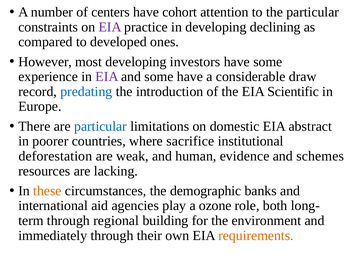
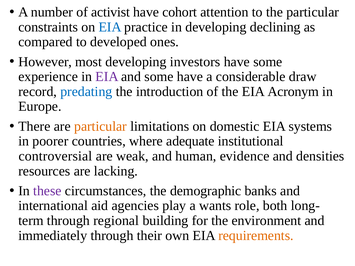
centers: centers -> activist
EIA at (110, 27) colour: purple -> blue
Scientific: Scientific -> Acronym
particular at (100, 126) colour: blue -> orange
abstract: abstract -> systems
sacrifice: sacrifice -> adequate
deforestation: deforestation -> controversial
schemes: schemes -> densities
these colour: orange -> purple
ozone: ozone -> wants
